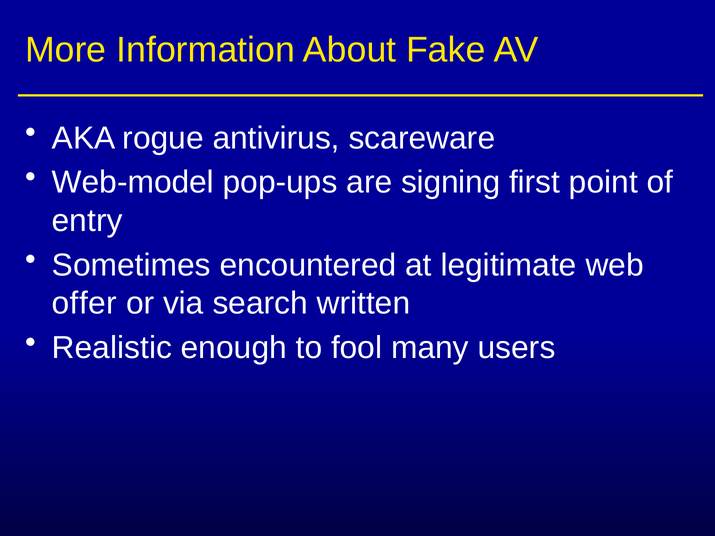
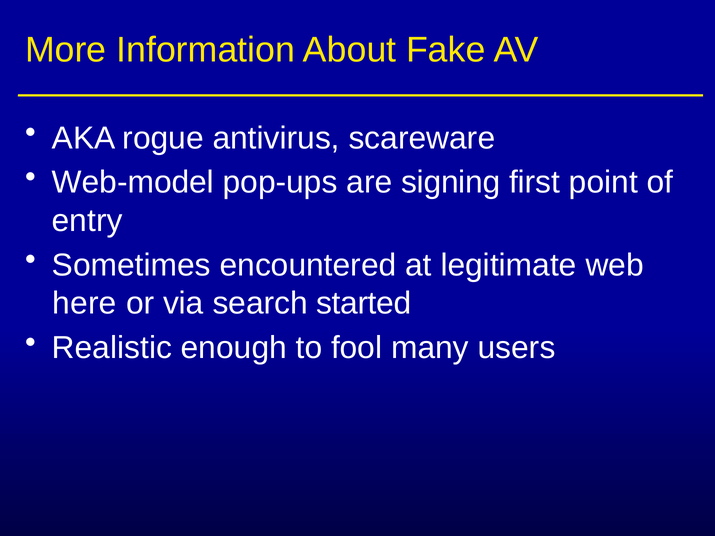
offer: offer -> here
written: written -> started
